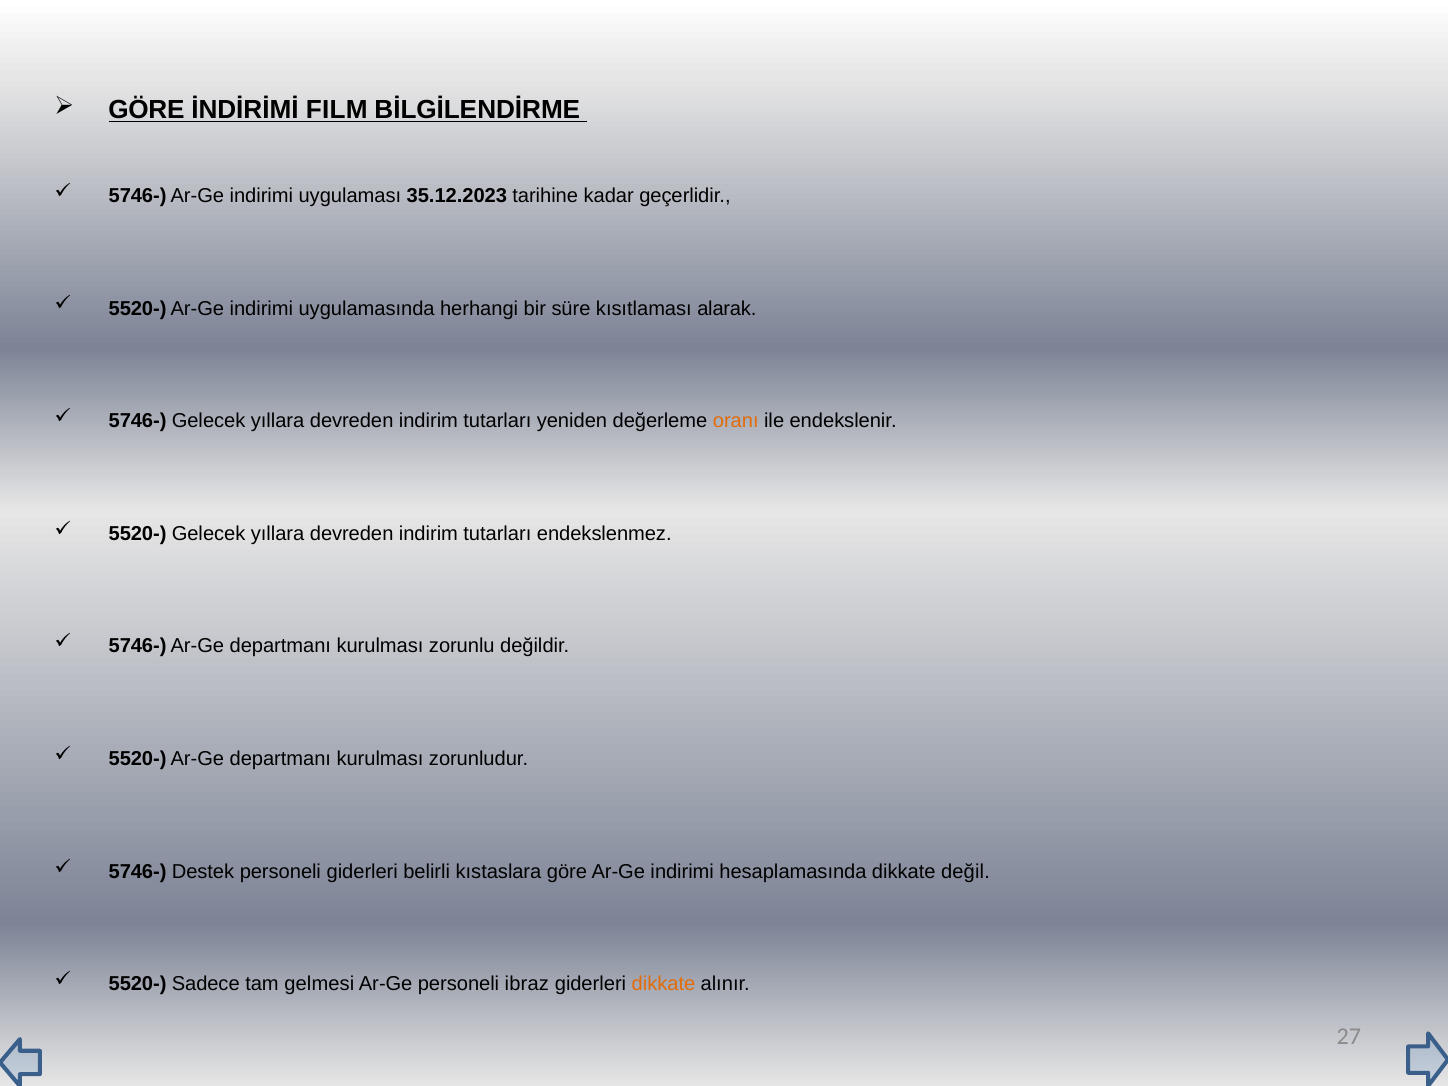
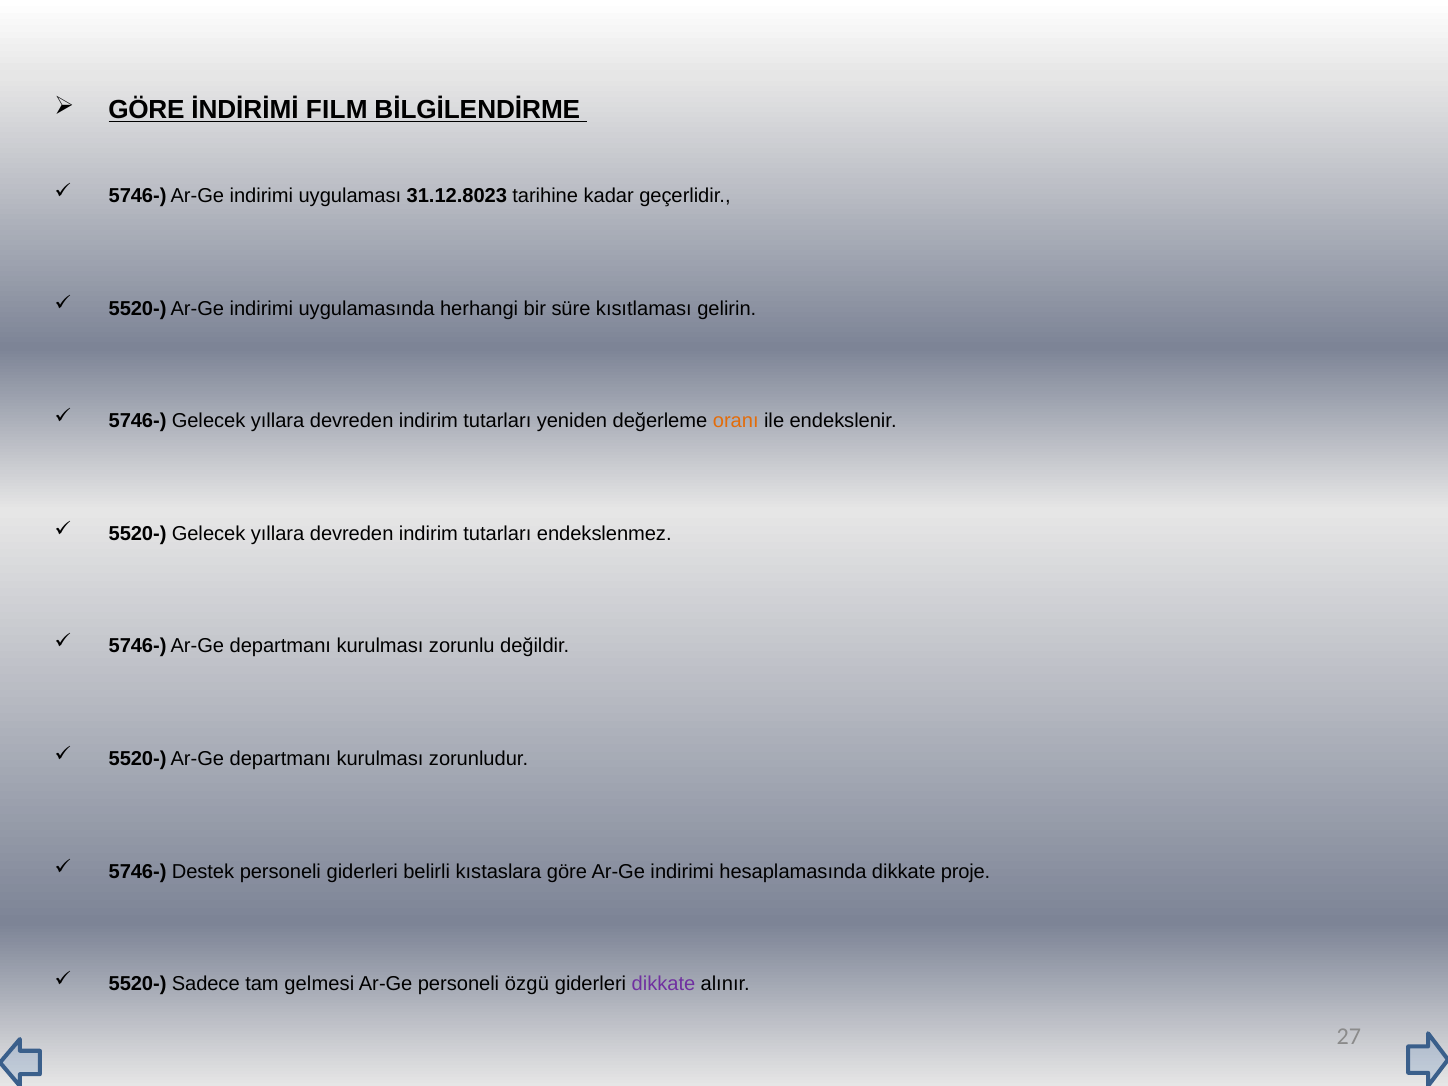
35.12.2023: 35.12.2023 -> 31.12.8023
alarak: alarak -> gelirin
değil: değil -> proje
ibraz: ibraz -> özgü
dikkate at (663, 984) colour: orange -> purple
